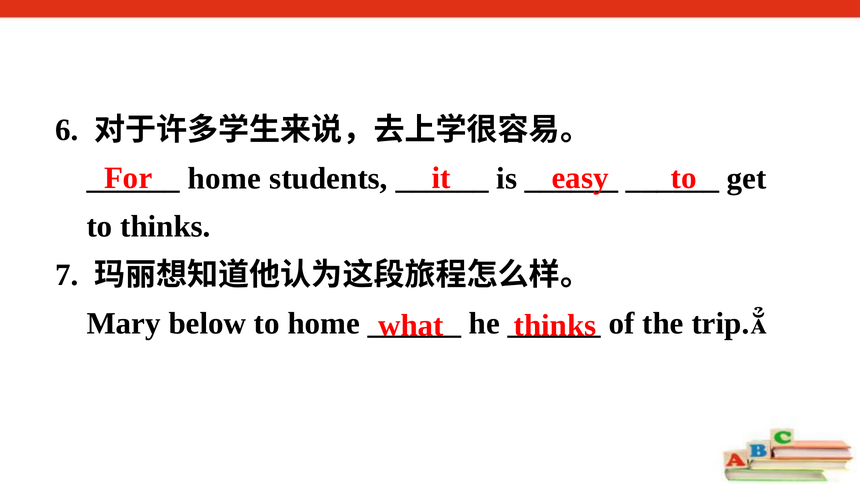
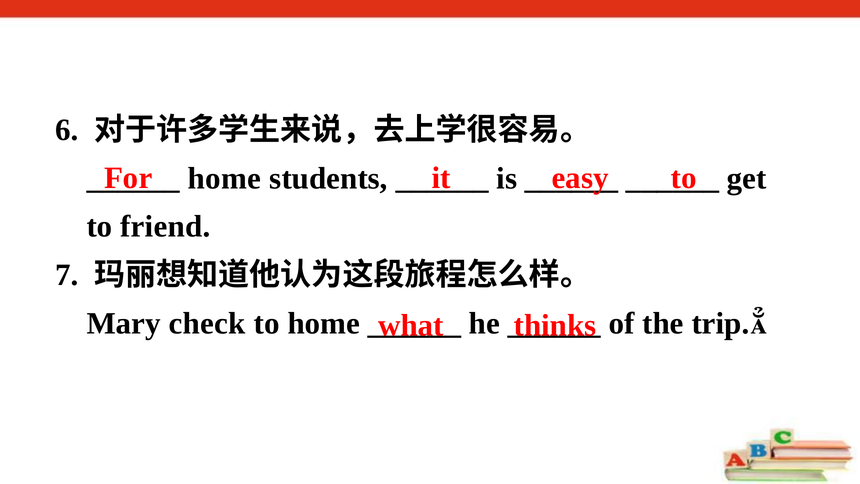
to thinks: thinks -> friend
below: below -> check
